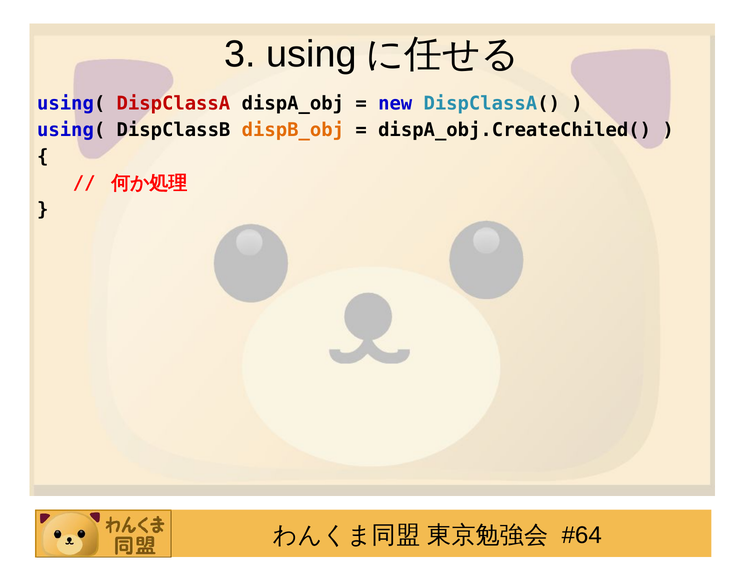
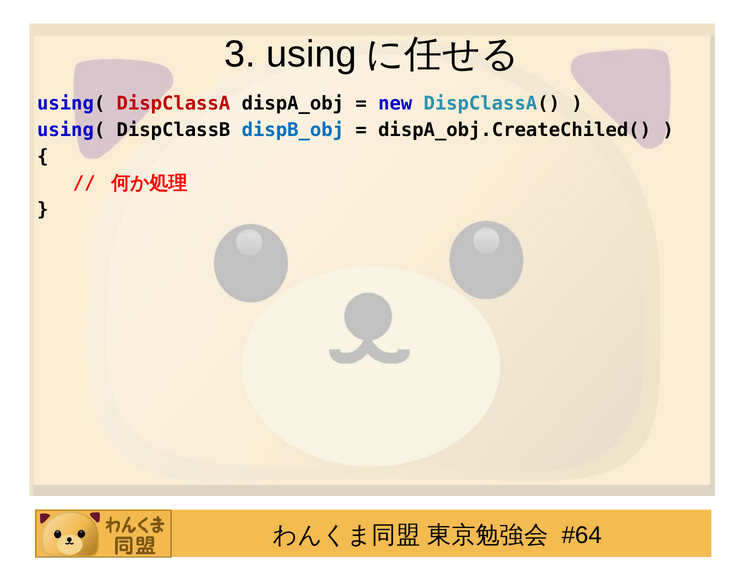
dispB_obj colour: orange -> blue
